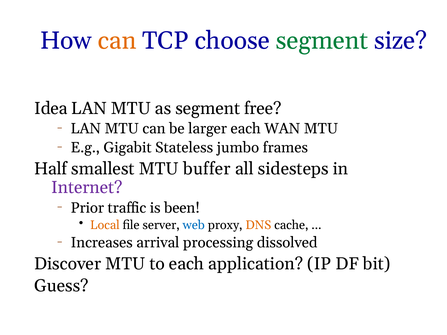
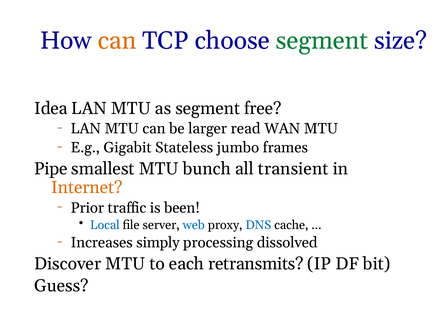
larger each: each -> read
Half: Half -> Pipe
buffer: buffer -> bunch
sidesteps: sidesteps -> transient
Internet colour: purple -> orange
Local colour: orange -> blue
DNS colour: orange -> blue
arrival: arrival -> simply
application: application -> retransmits
